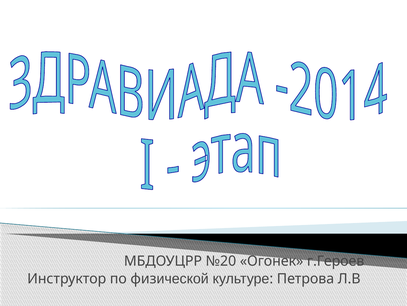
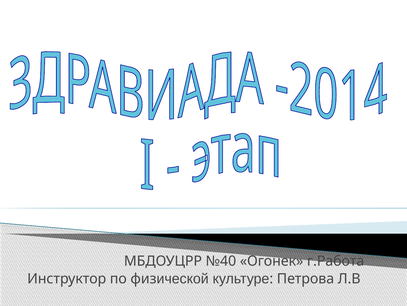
№20: №20 -> №40
г.Героев: г.Героев -> г.Работа
